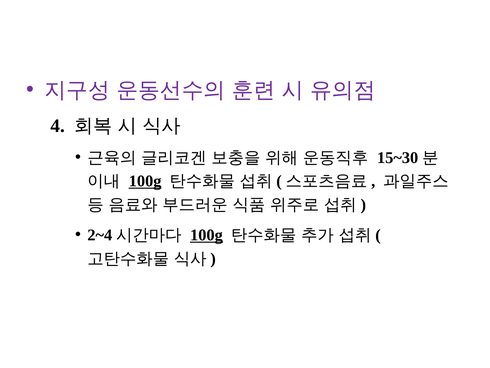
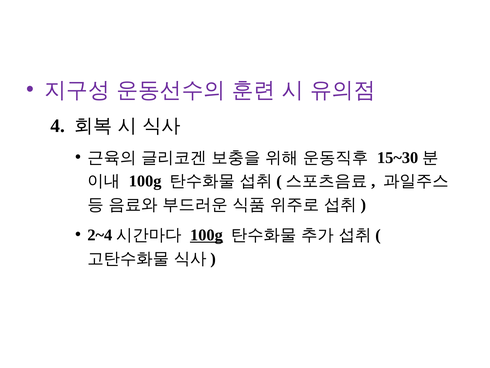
100g at (145, 181) underline: present -> none
